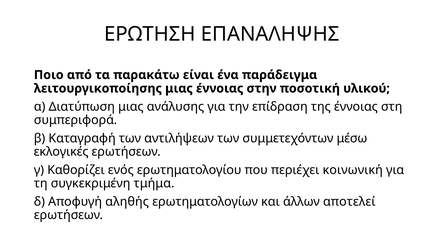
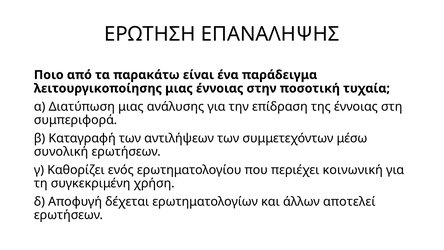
υλικού: υλικού -> τυχαία
εκλογικές: εκλογικές -> συνολική
τμήμα: τμήμα -> χρήση
αληθής: αληθής -> δέχεται
